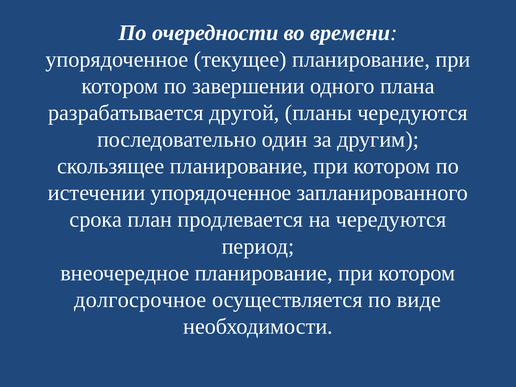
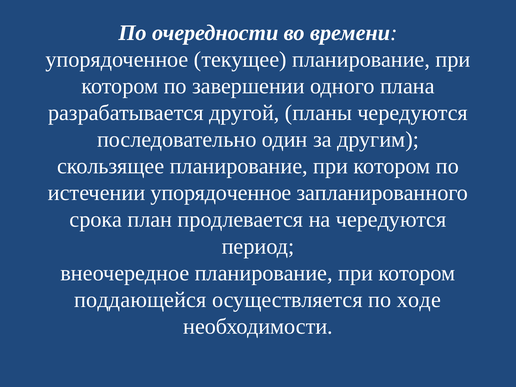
долгосрочное: долгосрочное -> поддающейся
виде: виде -> ходе
